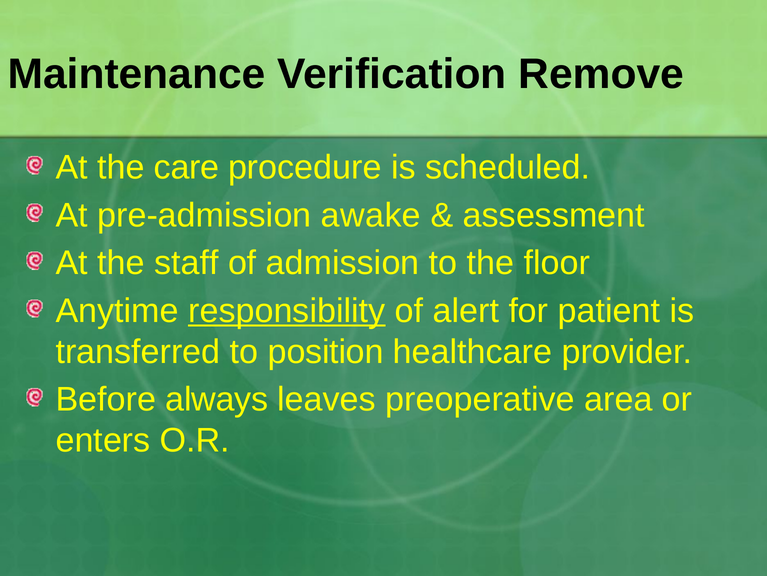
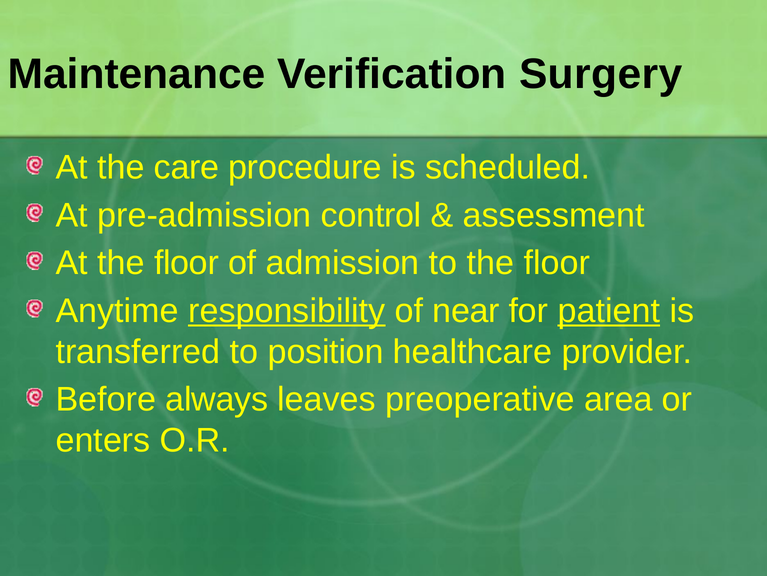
Remove: Remove -> Surgery
awake: awake -> control
At the staff: staff -> floor
alert: alert -> near
patient underline: none -> present
